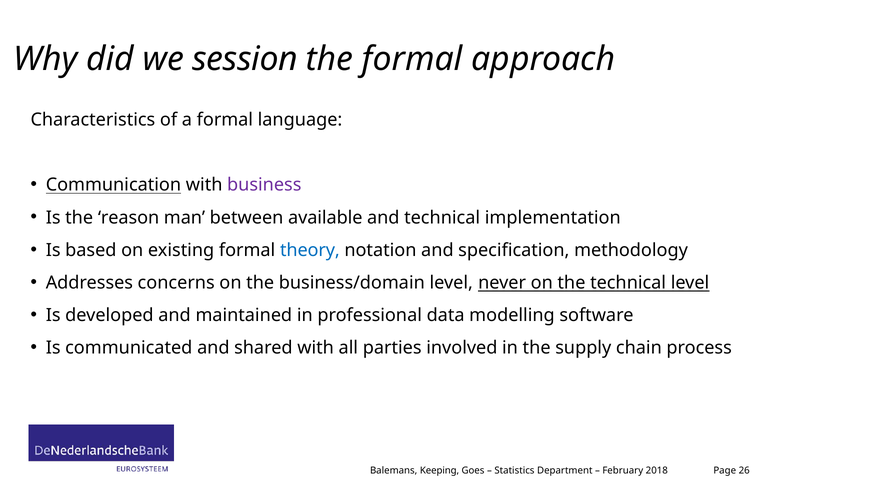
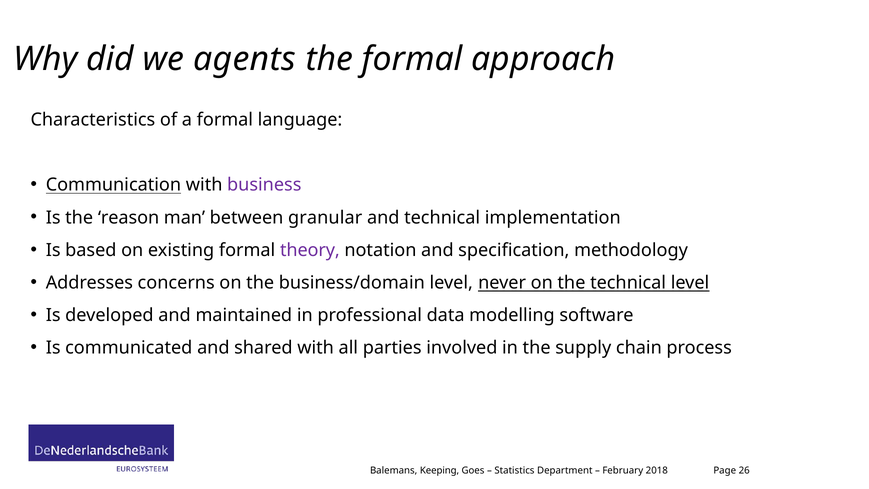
session: session -> agents
available: available -> granular
theory colour: blue -> purple
